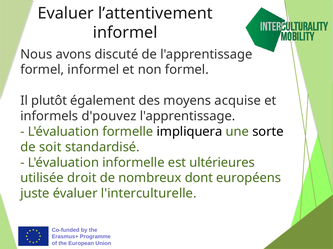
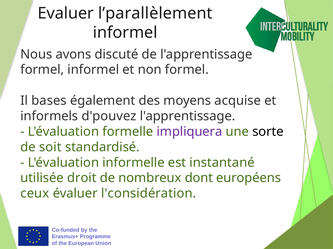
l’attentivement: l’attentivement -> l’parallèlement
plutôt: plutôt -> bases
impliquera colour: black -> purple
ultérieures: ultérieures -> instantané
juste: juste -> ceux
l'interculturelle: l'interculturelle -> l'considération
